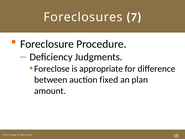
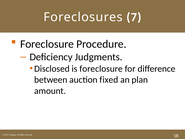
Foreclose: Foreclose -> Disclosed
is appropriate: appropriate -> foreclosure
